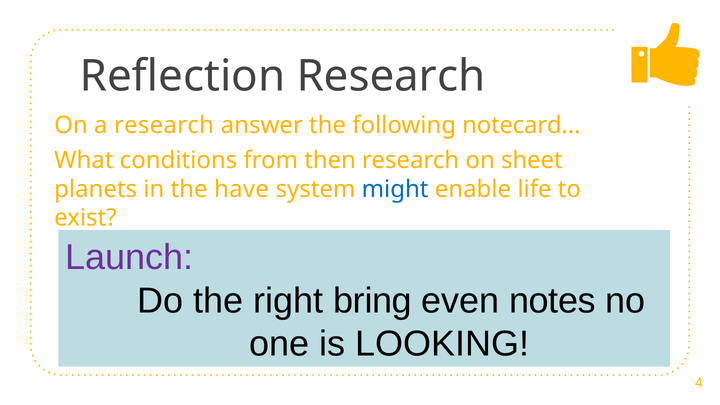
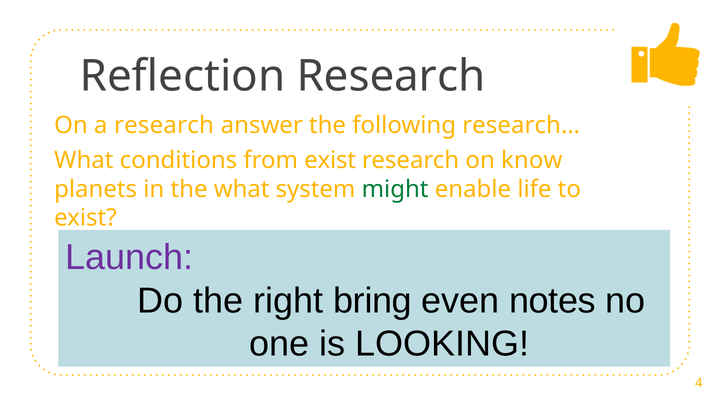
notecard…: notecard… -> research…
from then: then -> exist
sheet: sheet -> know
the have: have -> what
might colour: blue -> green
